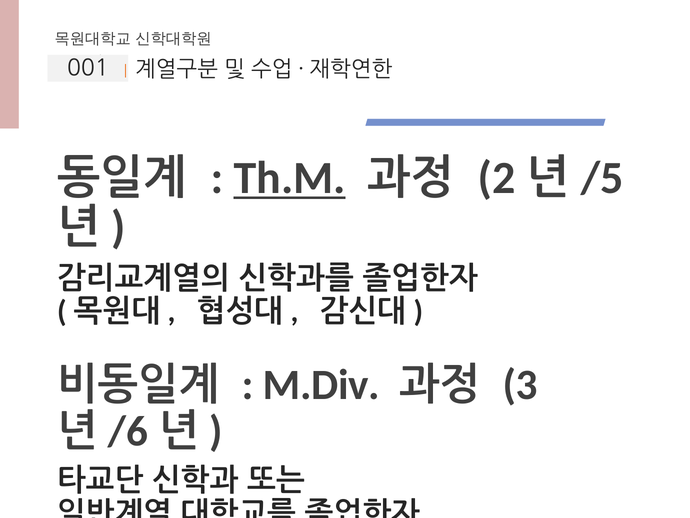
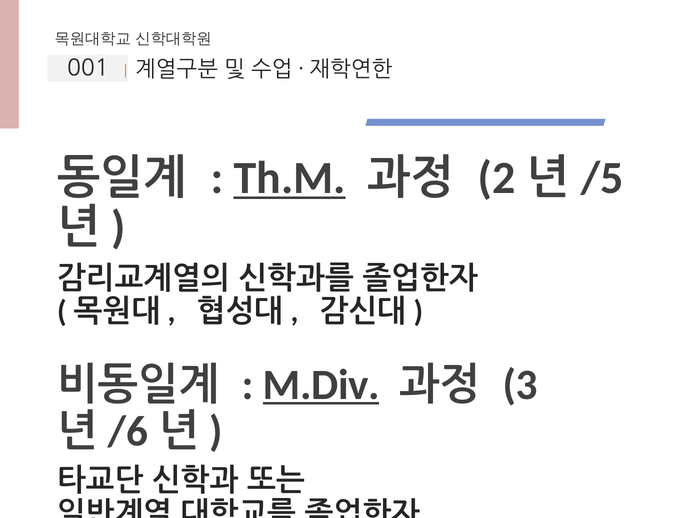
M.Div underline: none -> present
